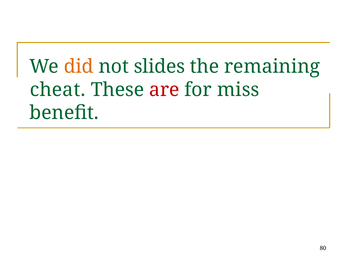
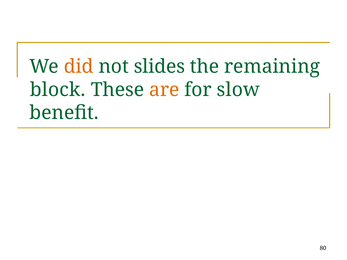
cheat: cheat -> block
are colour: red -> orange
miss: miss -> slow
